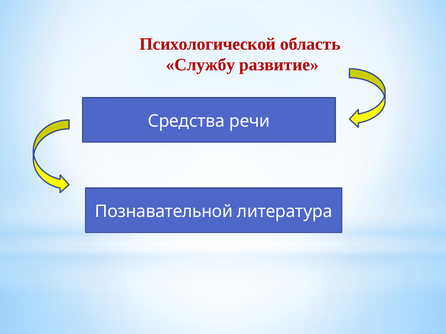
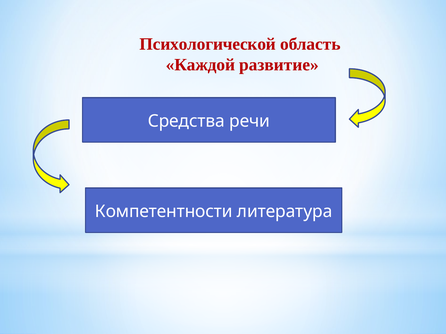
Службу: Службу -> Каждой
Познавательной: Познавательной -> Компетентности
